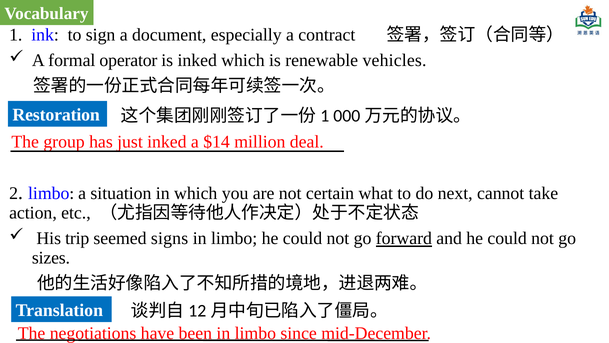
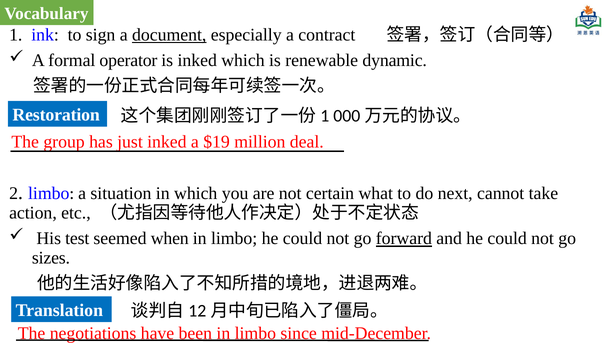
document underline: none -> present
vehicles: vehicles -> dynamic
$14: $14 -> $19
trip: trip -> test
signs: signs -> when
